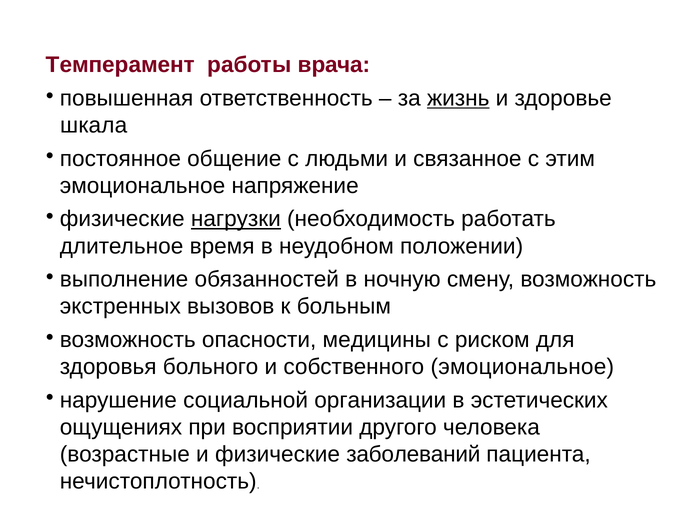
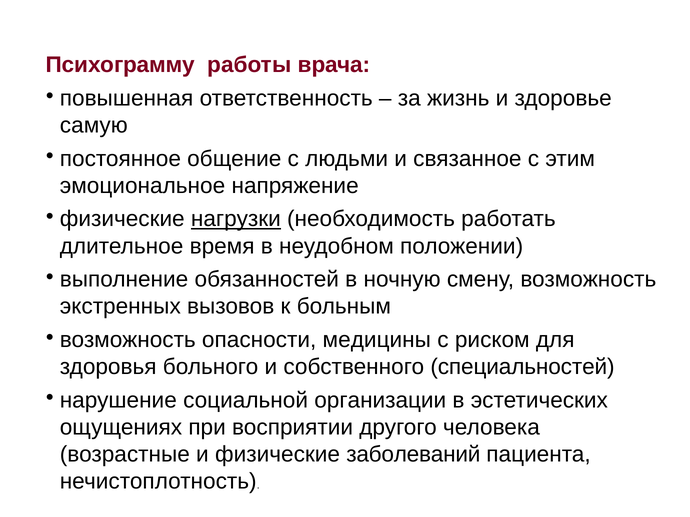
Темперамент: Темперамент -> Психограмму
жизнь underline: present -> none
шкала: шкала -> самую
собственного эмоциональное: эмоциональное -> специальностей
